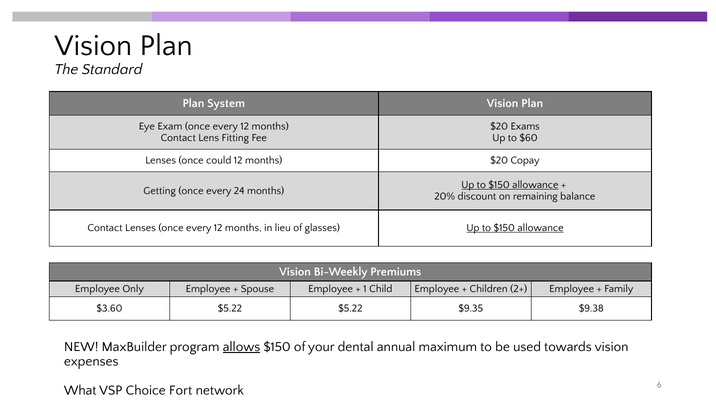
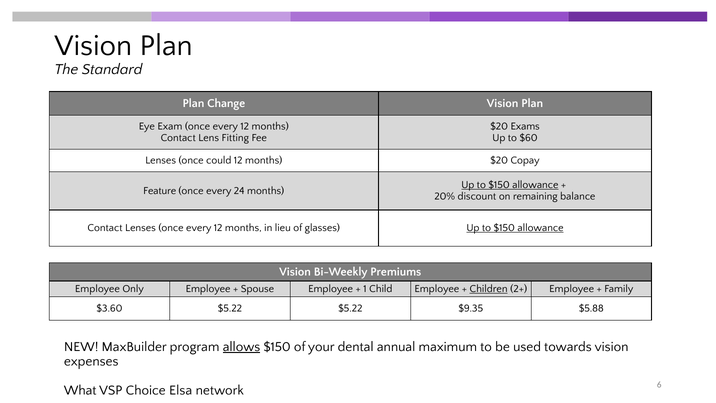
System: System -> Change
Getting: Getting -> Feature
Children underline: none -> present
$9.38: $9.38 -> $5.88
Fort: Fort -> Elsa
